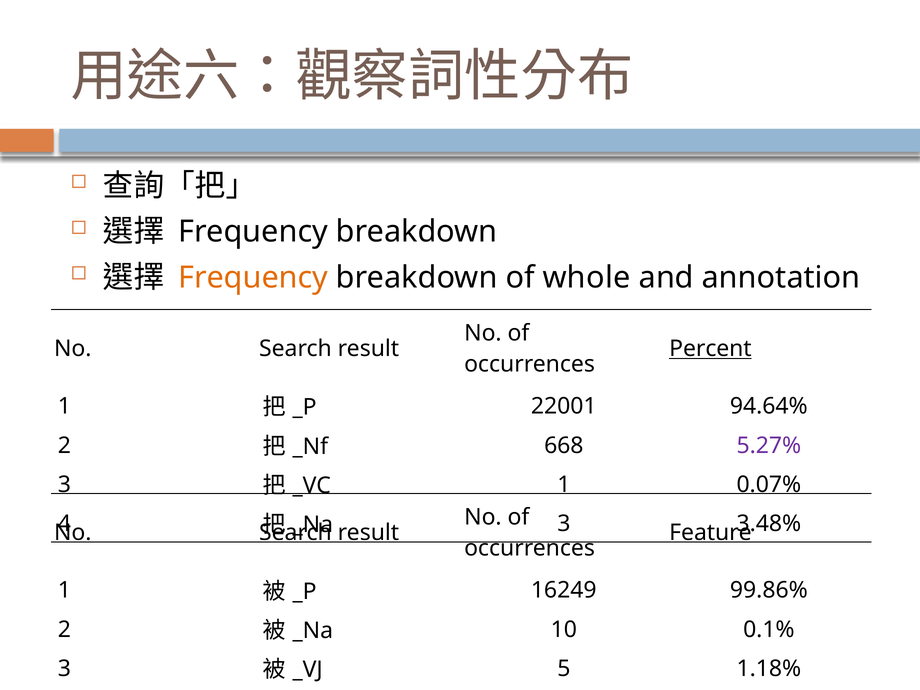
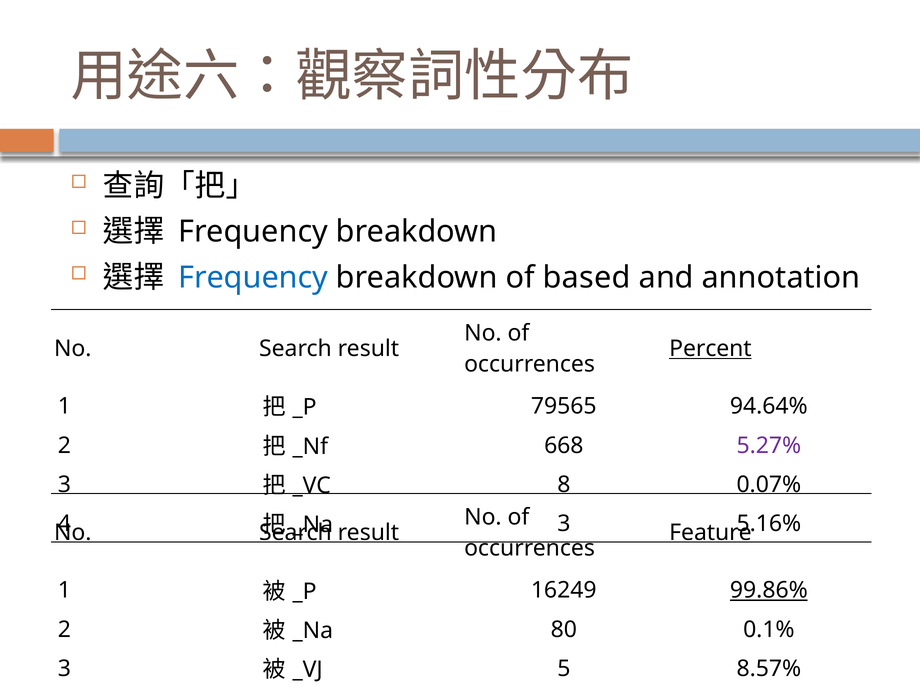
Frequency at (253, 278) colour: orange -> blue
whole: whole -> based
22001: 22001 -> 79565
1 at (564, 485): 1 -> 8
3.48%: 3.48% -> 5.16%
99.86% underline: none -> present
10: 10 -> 80
1.18%: 1.18% -> 8.57%
